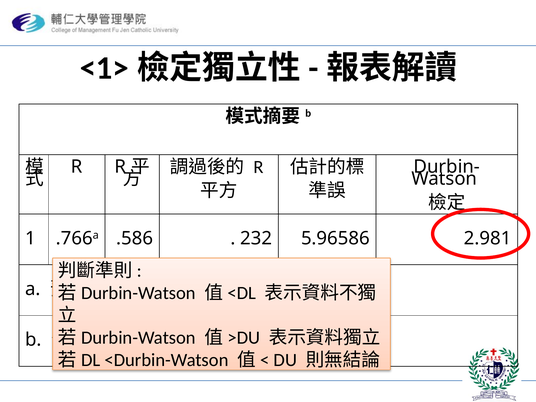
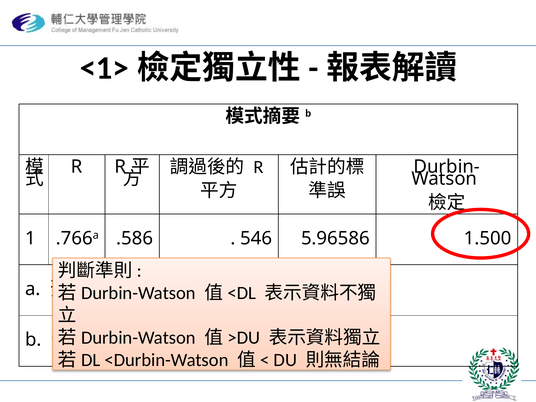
232: 232 -> 546
2.981: 2.981 -> 1.500
